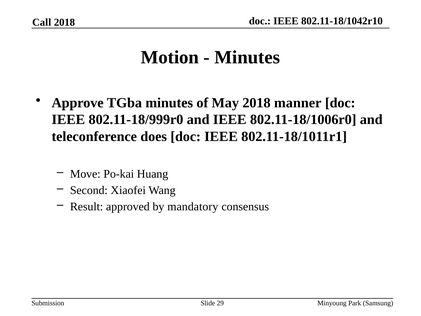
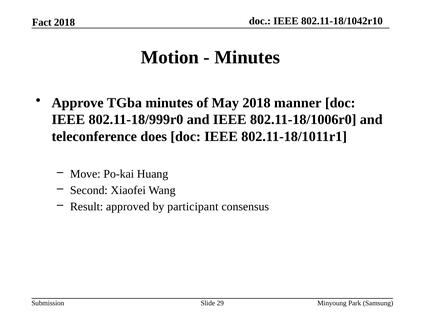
Call: Call -> Fact
mandatory: mandatory -> participant
